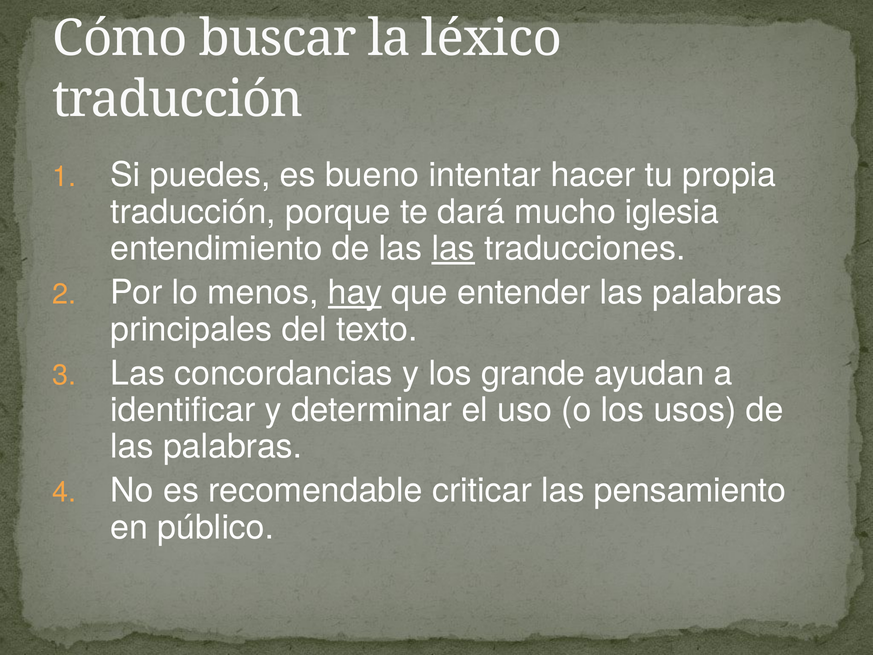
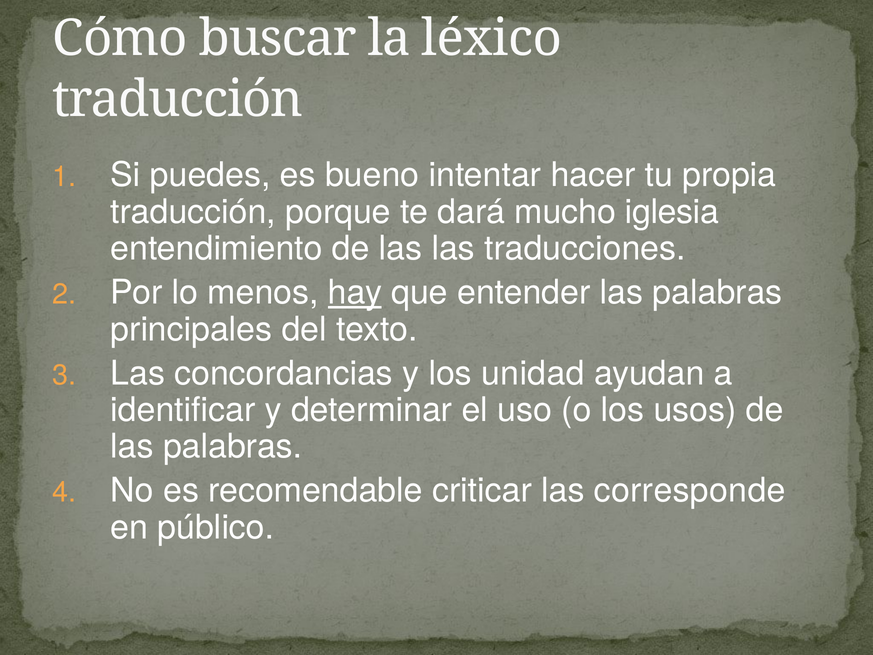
las at (453, 249) underline: present -> none
grande: grande -> unidad
pensamiento: pensamiento -> corresponde
